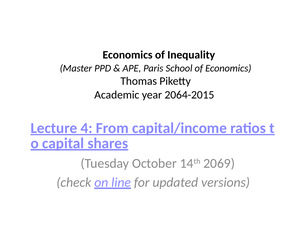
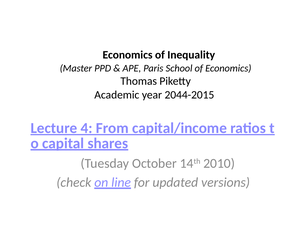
2064-2015: 2064-2015 -> 2044-2015
2069: 2069 -> 2010
